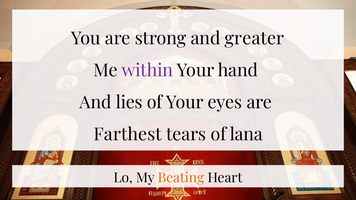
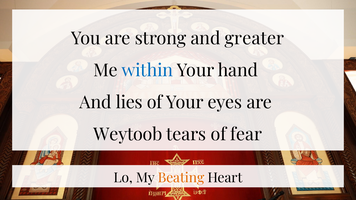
within colour: purple -> blue
Farthest: Farthest -> Weytoob
lana: lana -> fear
